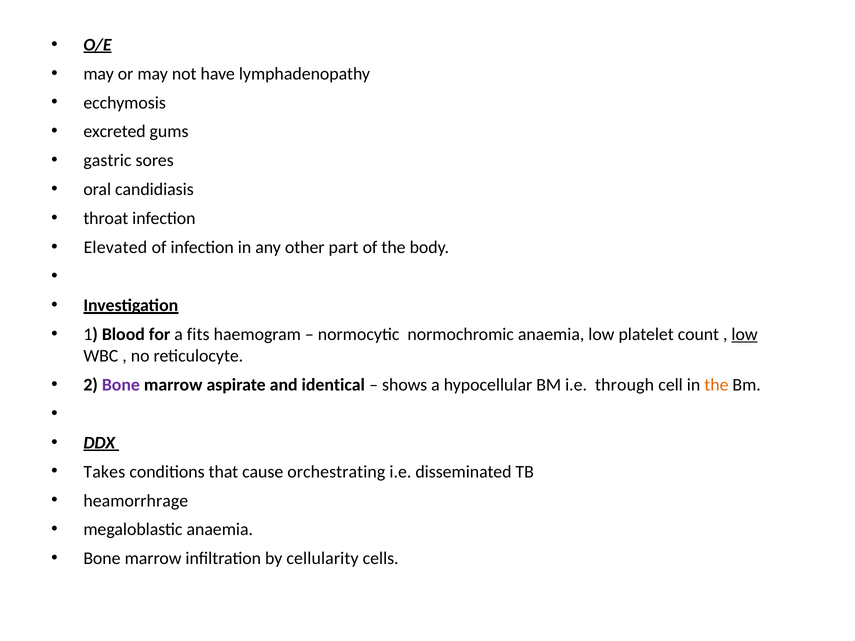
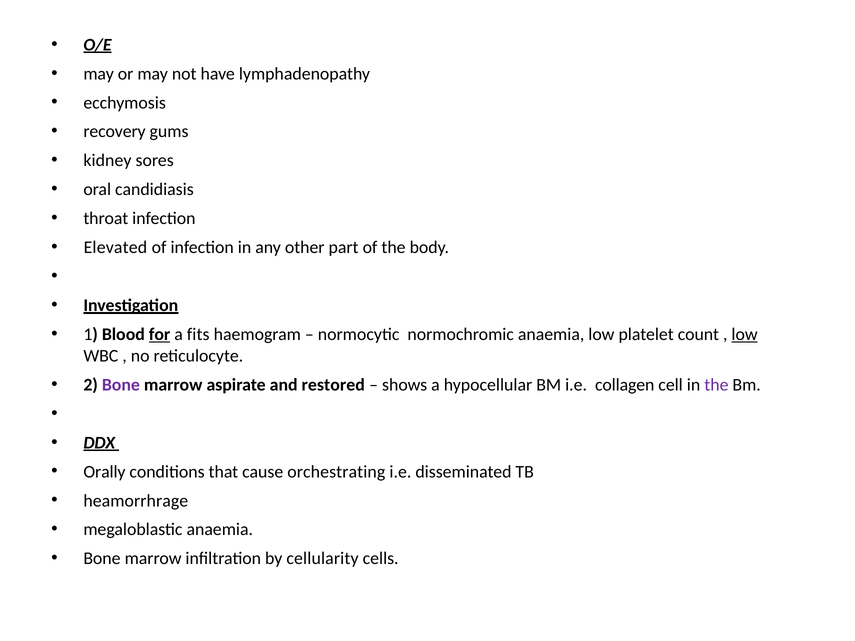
excreted: excreted -> recovery
gastric: gastric -> kidney
for underline: none -> present
identical: identical -> restored
through: through -> collagen
the at (716, 385) colour: orange -> purple
Takes: Takes -> Orally
